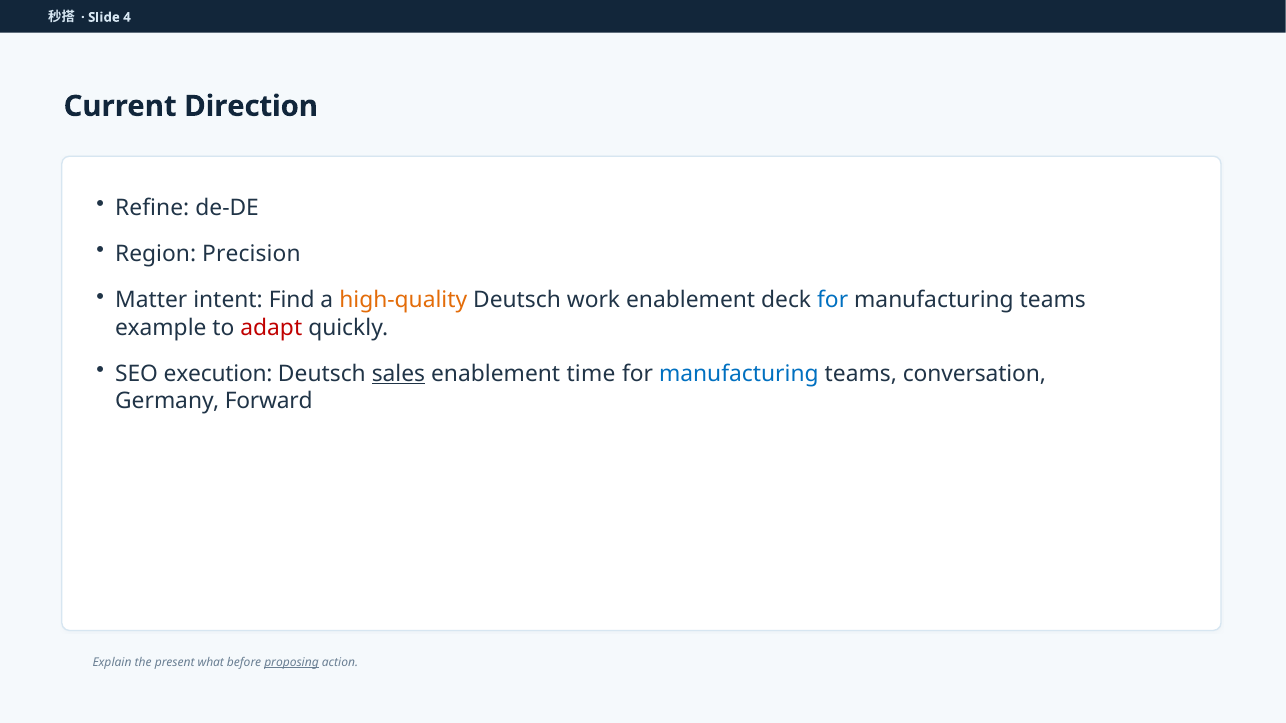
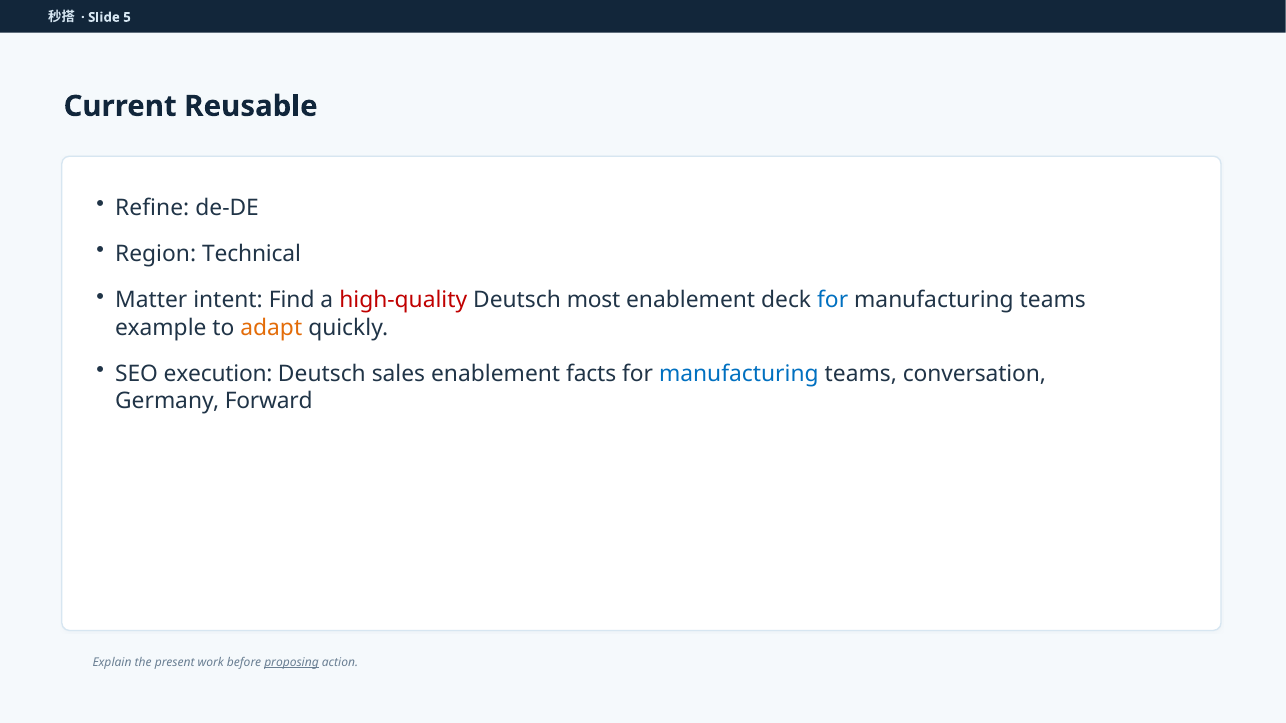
4: 4 -> 5
Direction: Direction -> Reusable
Precision: Precision -> Technical
high-quality colour: orange -> red
work: work -> most
adapt colour: red -> orange
sales underline: present -> none
time: time -> facts
what: what -> work
